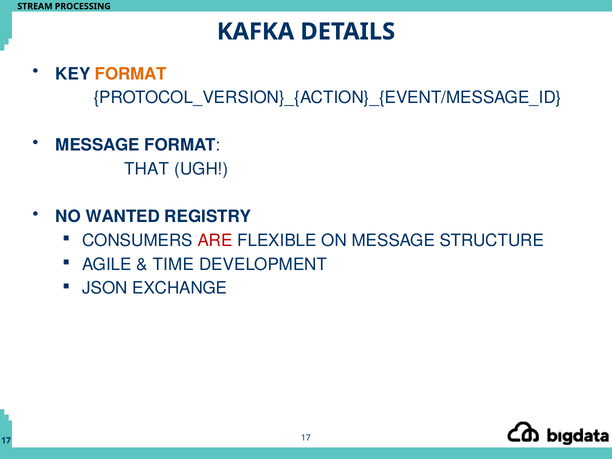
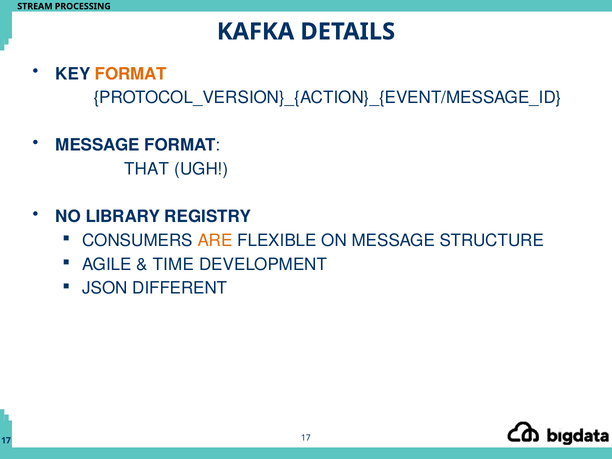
WANTED: WANTED -> LIBRARY
ARE colour: red -> orange
EXCHANGE: EXCHANGE -> DIFFERENT
